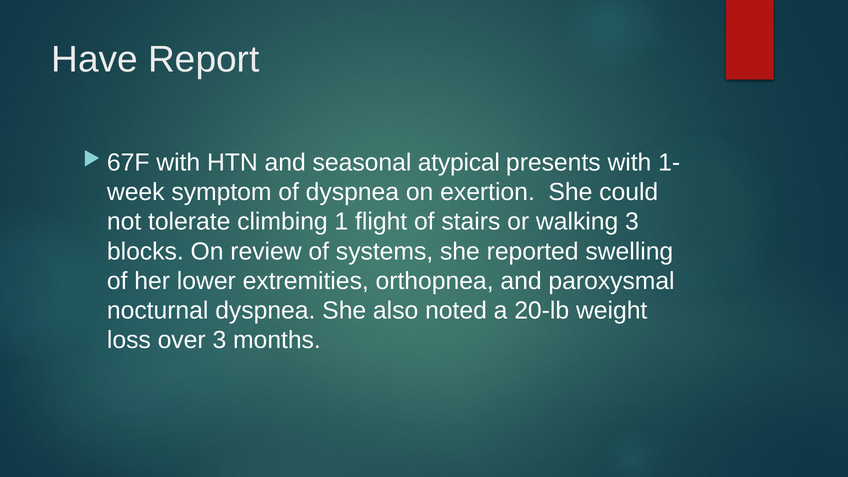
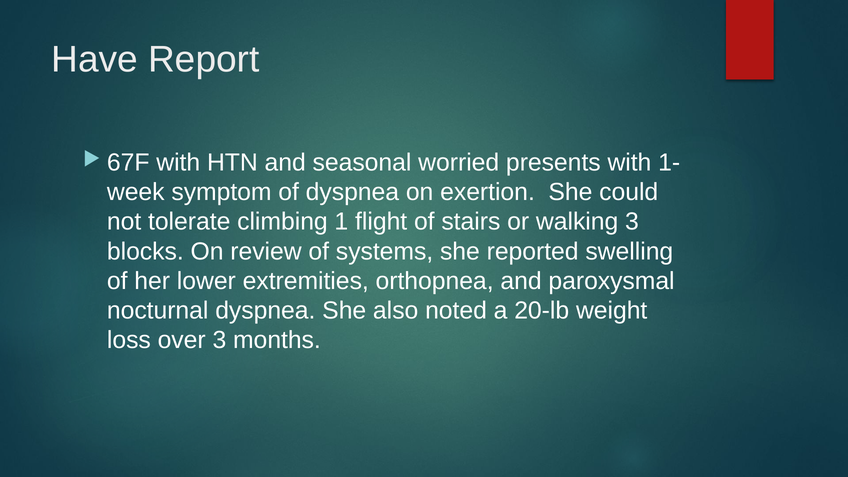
atypical: atypical -> worried
